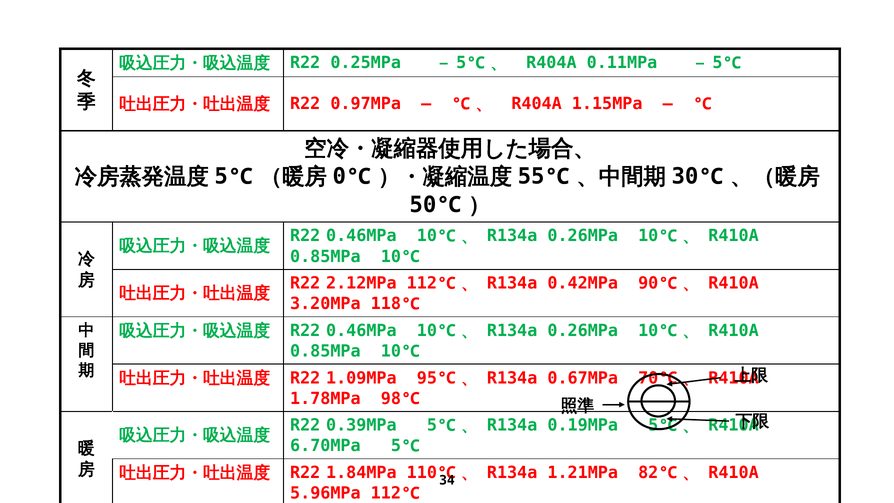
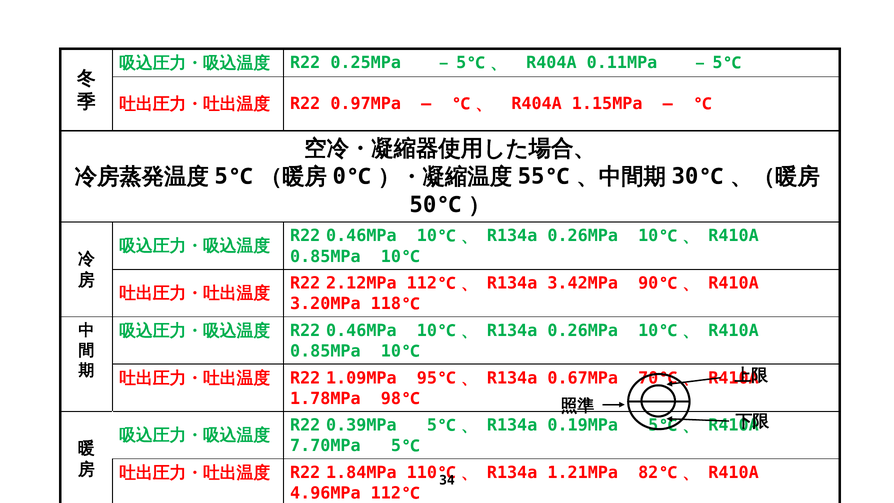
0.42MPa: 0.42MPa -> 3.42MPa
6.70MPa: 6.70MPa -> 7.70MPa
5.96MPa: 5.96MPa -> 4.96MPa
